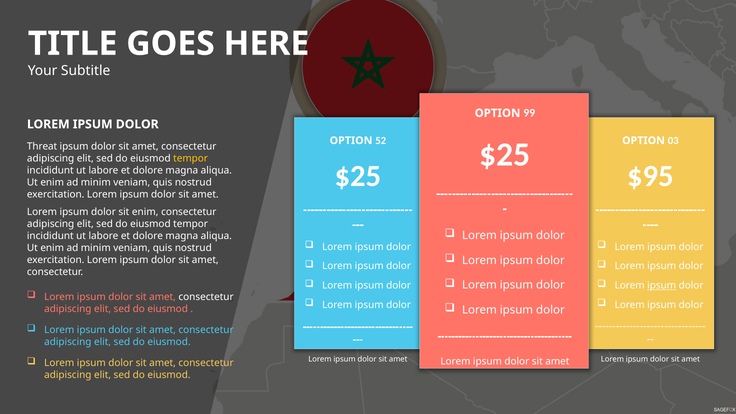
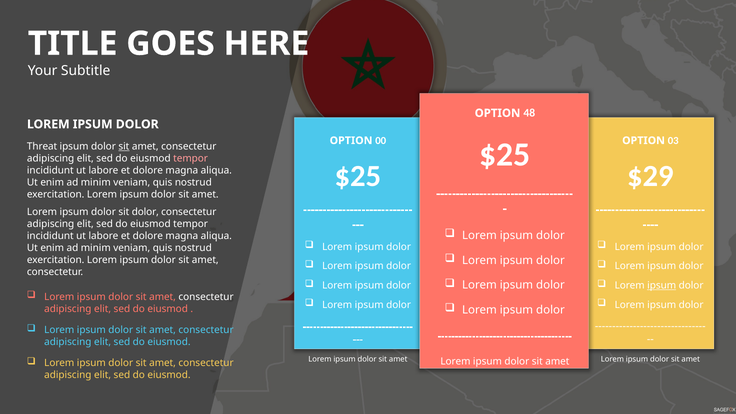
99: 99 -> 48
52: 52 -> 00
sit at (124, 147) underline: none -> present
tempor at (191, 159) colour: yellow -> pink
$95: $95 -> $29
sit enim: enim -> dolor
